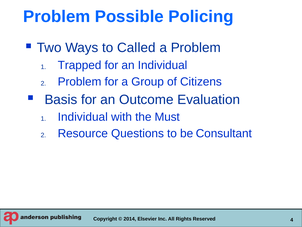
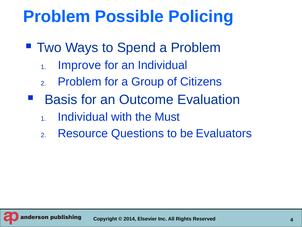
Called: Called -> Spend
Trapped: Trapped -> Improve
Consultant: Consultant -> Evaluators
